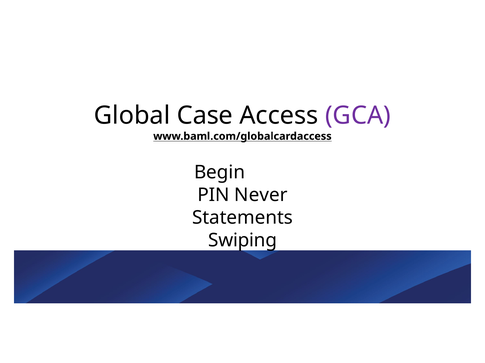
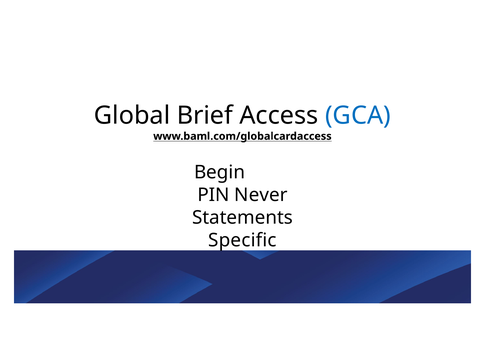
Case: Case -> Brief
GCA colour: purple -> blue
Swiping: Swiping -> Specific
